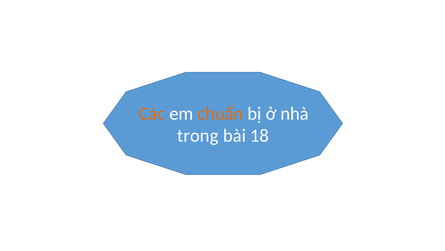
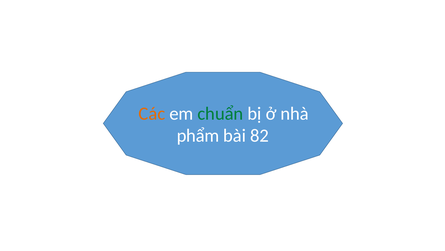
chuẩn colour: orange -> green
trong: trong -> phẩm
18: 18 -> 82
